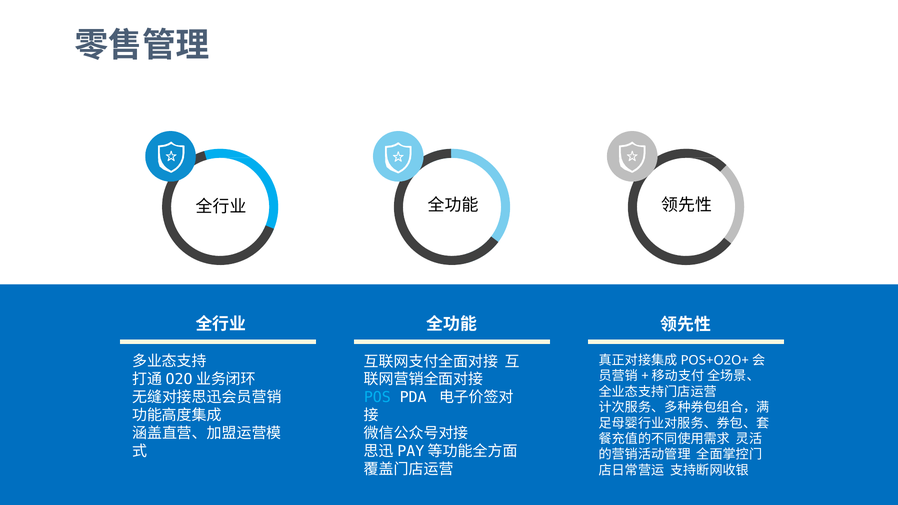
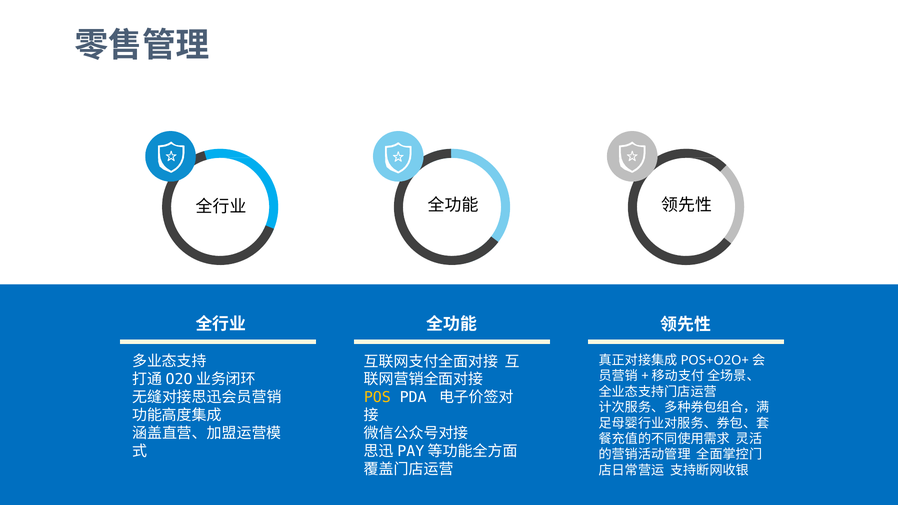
POS colour: light blue -> yellow
